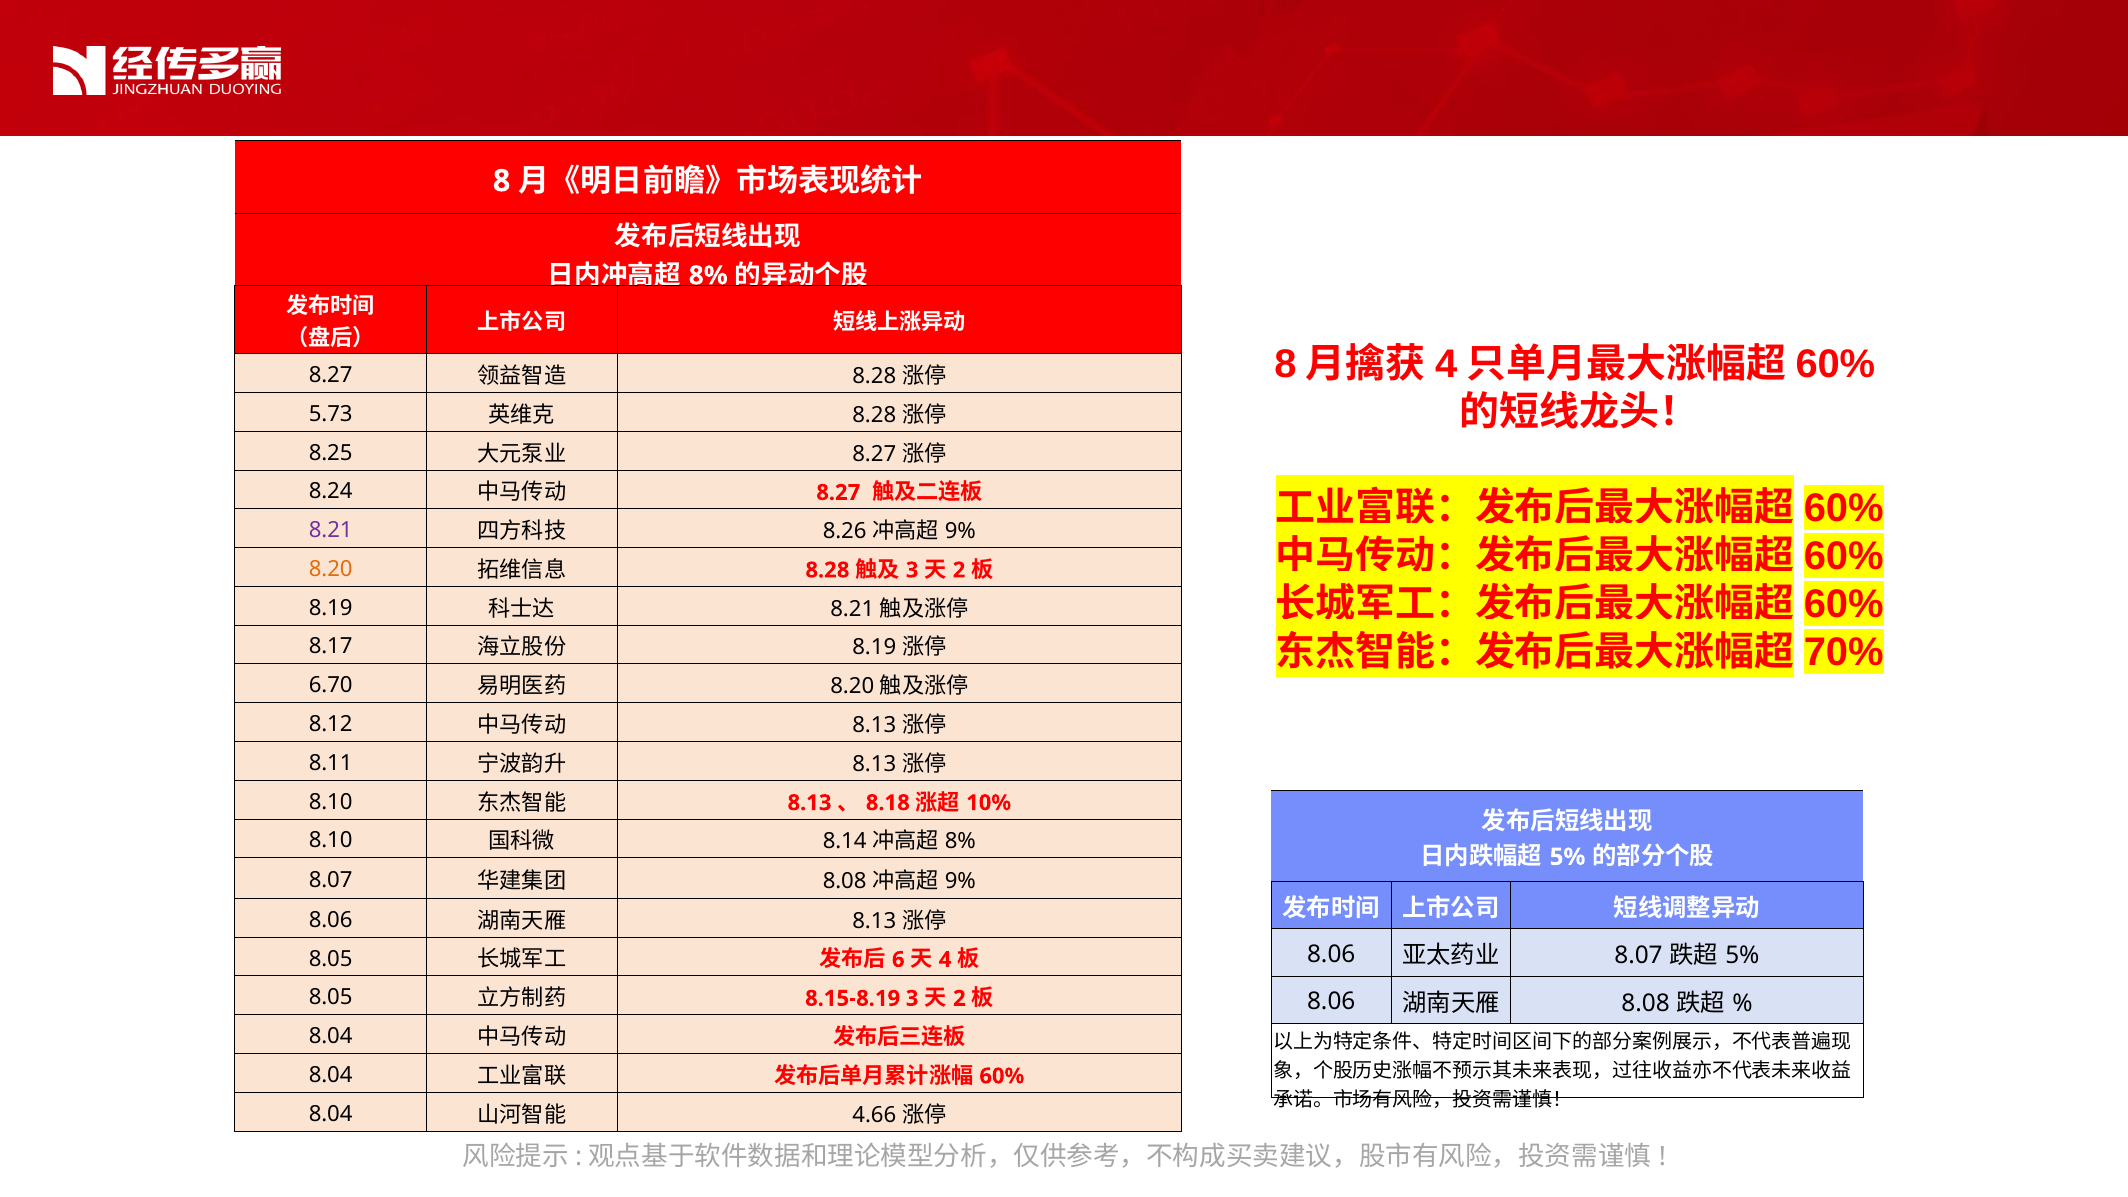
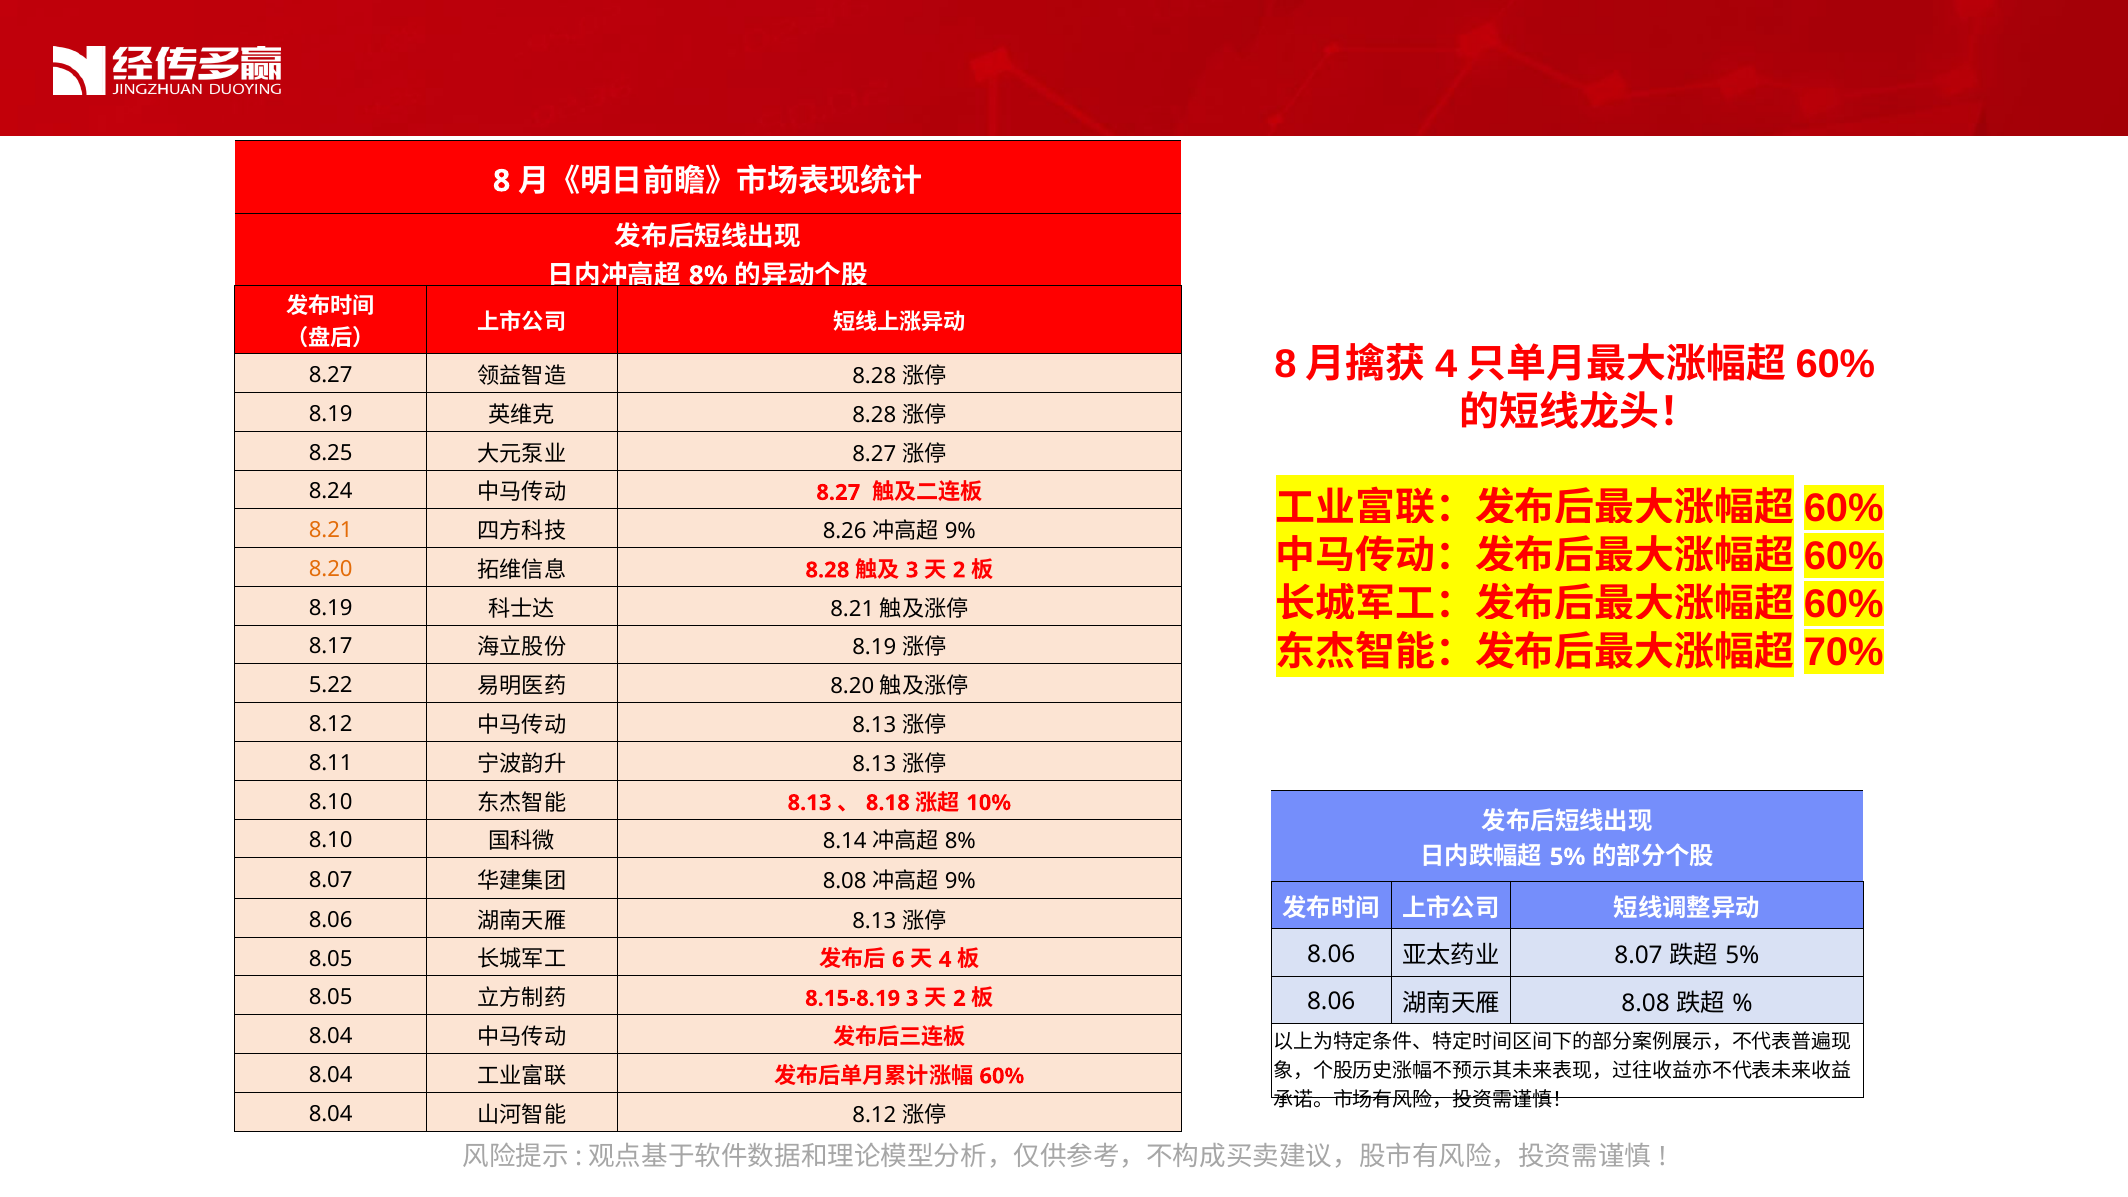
5.73 at (331, 414): 5.73 -> 8.19
8.21 at (331, 530) colour: purple -> orange
6.70: 6.70 -> 5.22
4.66 at (874, 1115): 4.66 -> 8.12
